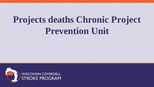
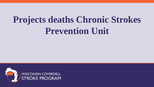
Project: Project -> Strokes
